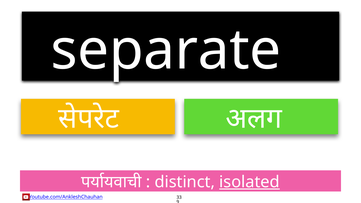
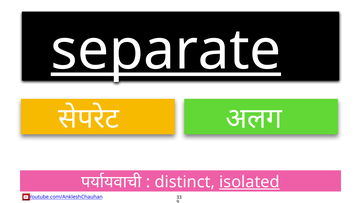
separate underline: none -> present
